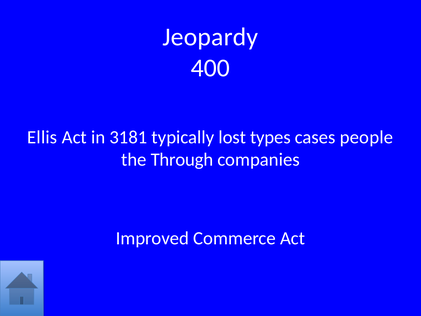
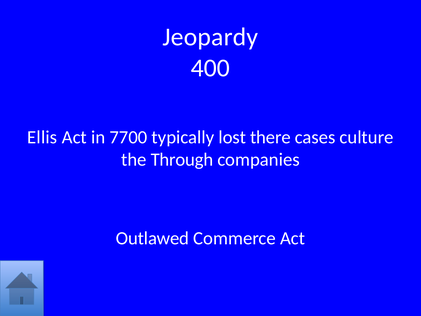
3181: 3181 -> 7700
types: types -> there
people: people -> culture
Improved: Improved -> Outlawed
